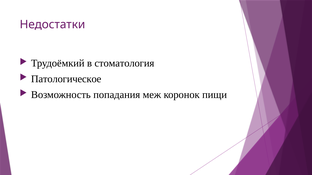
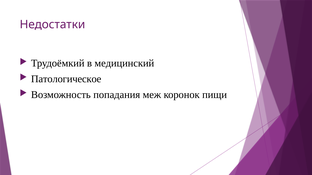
стоматология: стоматология -> медицинский
